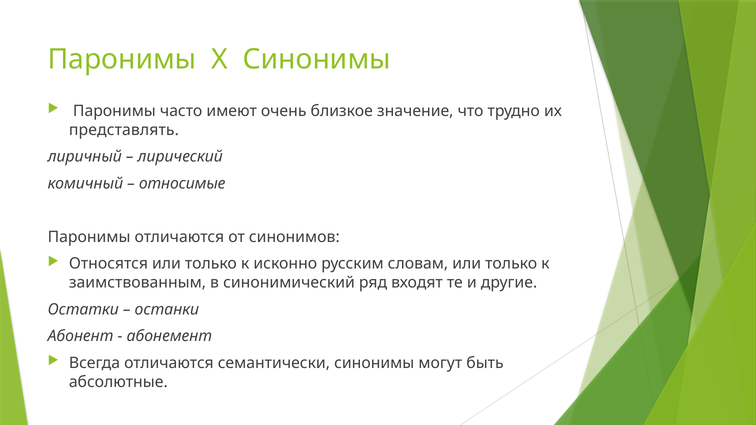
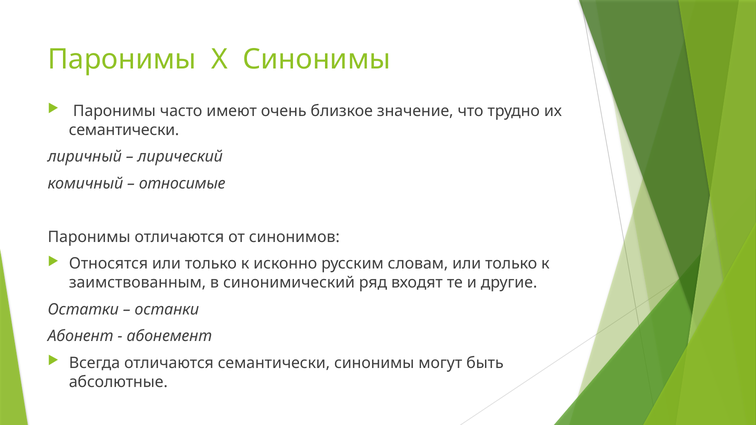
представлять at (124, 130): представлять -> семантически
